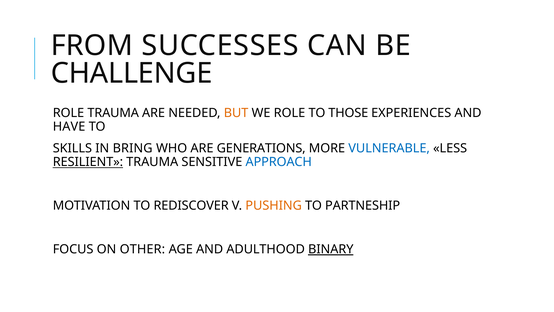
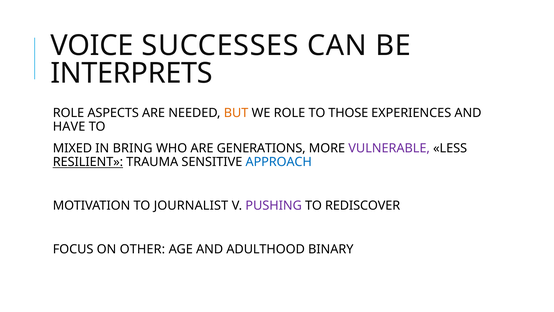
FROM: FROM -> VOICE
CHALLENGE: CHALLENGE -> INTERPRETS
ROLE TRAUMA: TRAUMA -> ASPECTS
SKILLS: SKILLS -> MIXED
VULNERABLE colour: blue -> purple
REDISCOVER: REDISCOVER -> JOURNALIST
PUSHING colour: orange -> purple
PARTNESHIP: PARTNESHIP -> REDISCOVER
BINARY underline: present -> none
